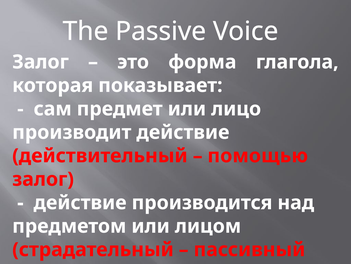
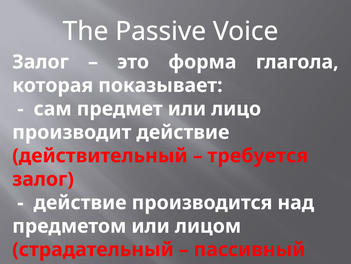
помощью: помощью -> требуется
